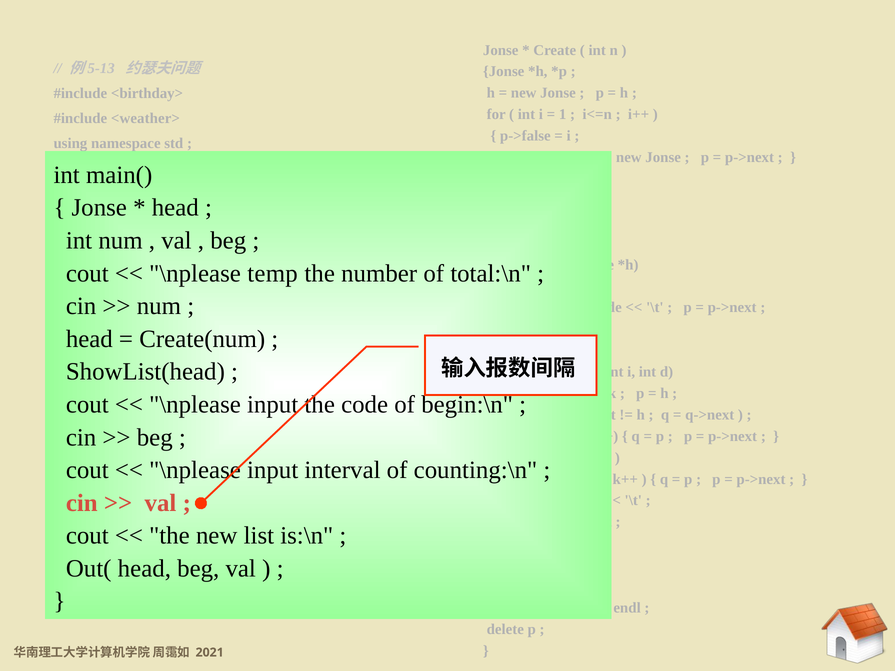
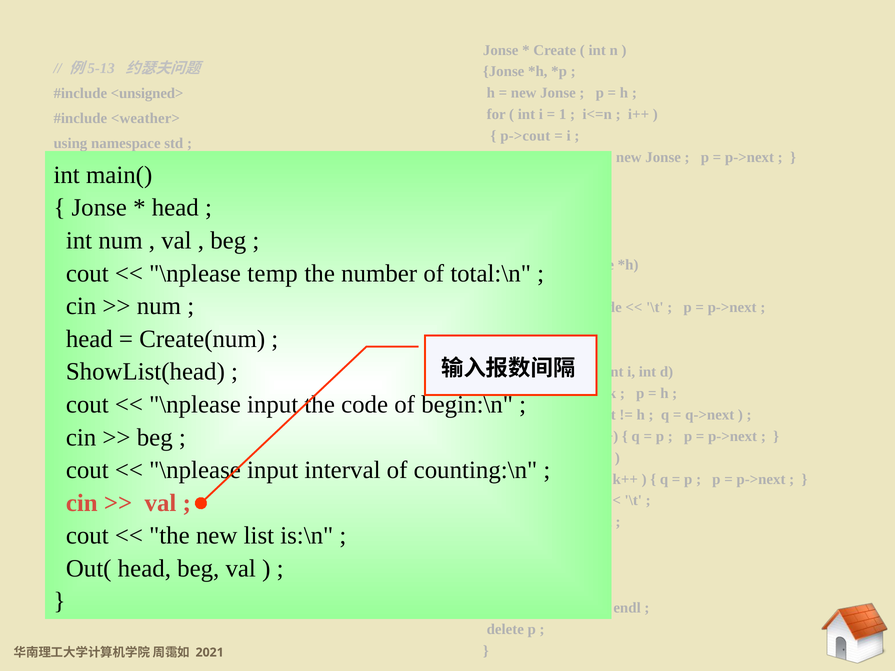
<birthday>: <birthday> -> <unsigned>
p->false: p->false -> p->cout
